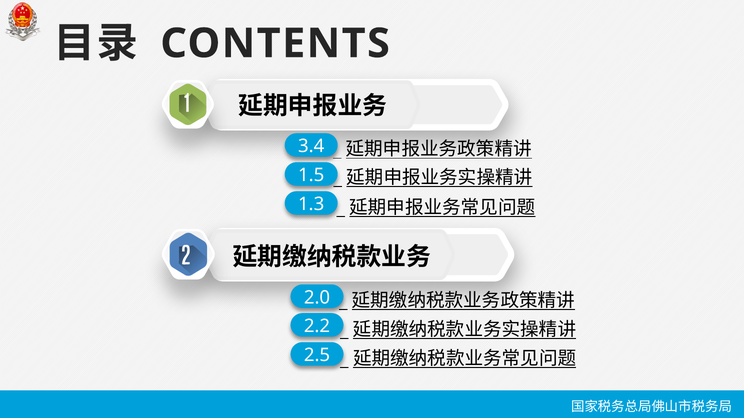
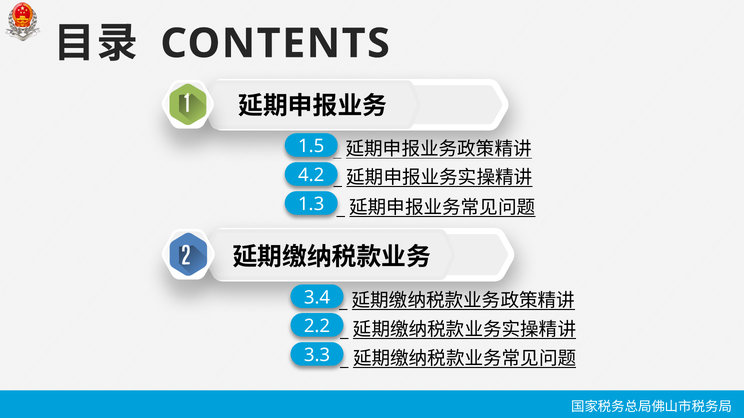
3.4: 3.4 -> 1.5
1.5: 1.5 -> 4.2
2.0: 2.0 -> 3.4
2.5: 2.5 -> 3.3
